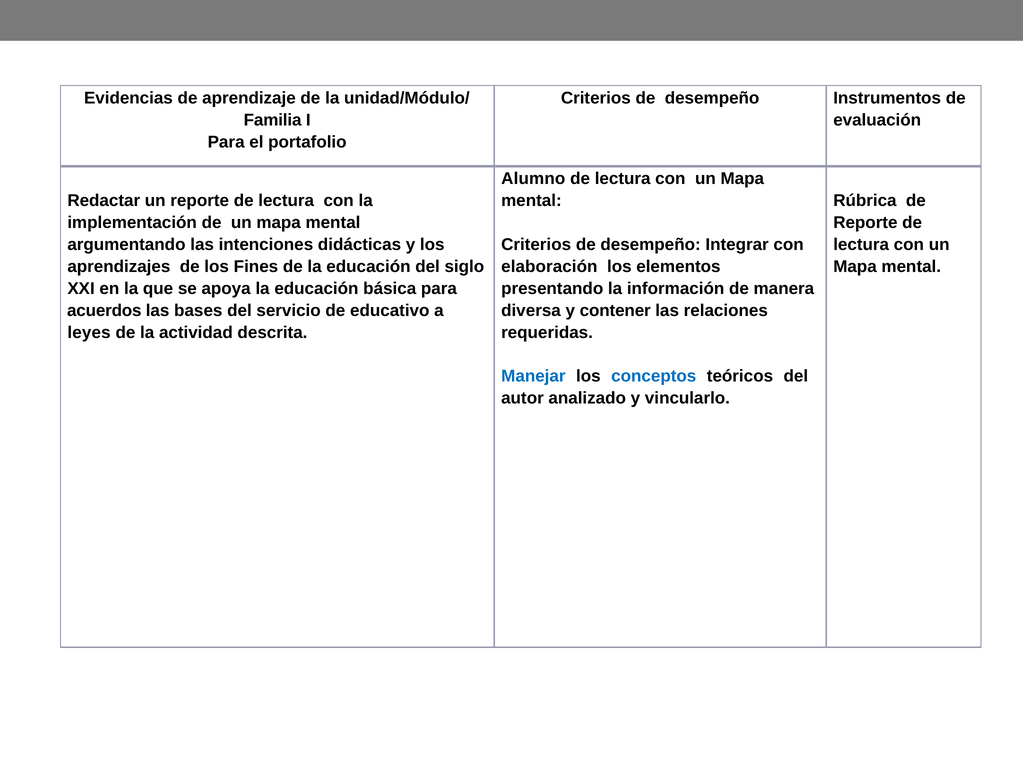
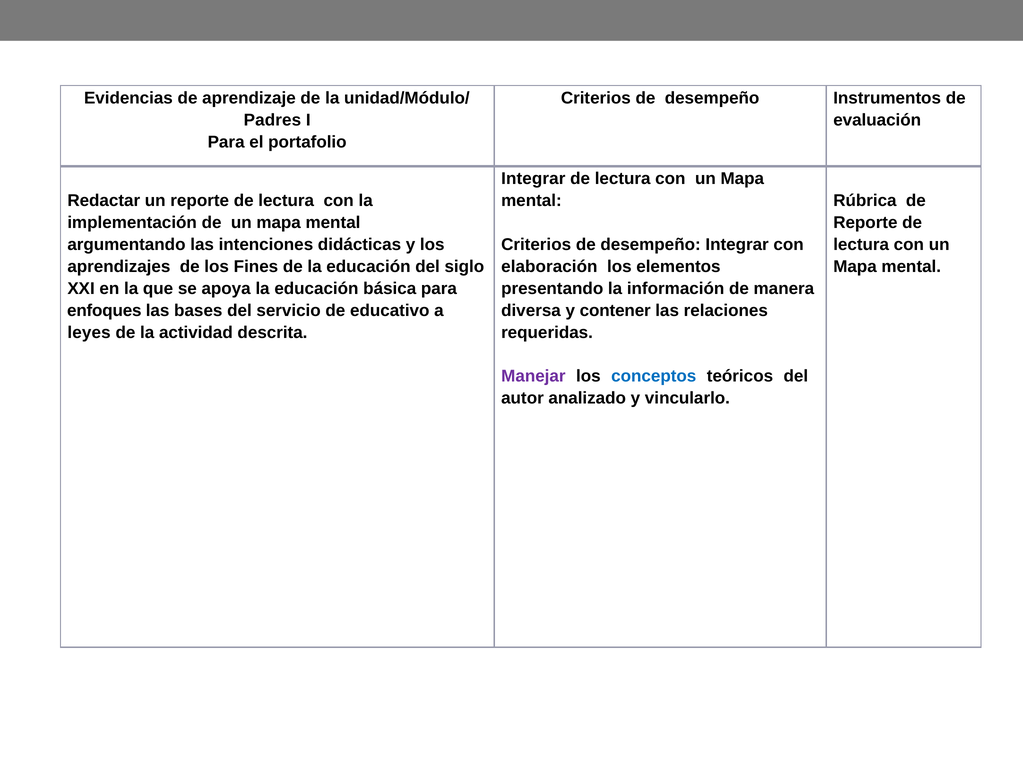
Familia: Familia -> Padres
Alumno at (533, 179): Alumno -> Integrar
acuerdos: acuerdos -> enfoques
Manejar colour: blue -> purple
